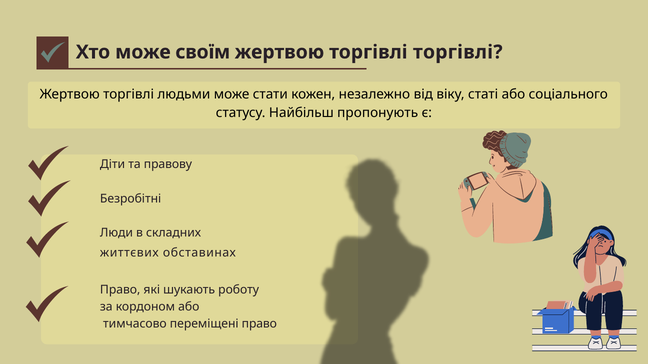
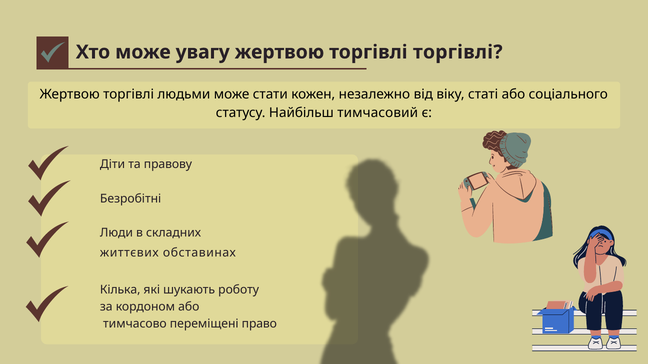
своїм: своїм -> увагу
пропонують: пропонують -> тимчасовий
Право at (120, 290): Право -> Кілька
